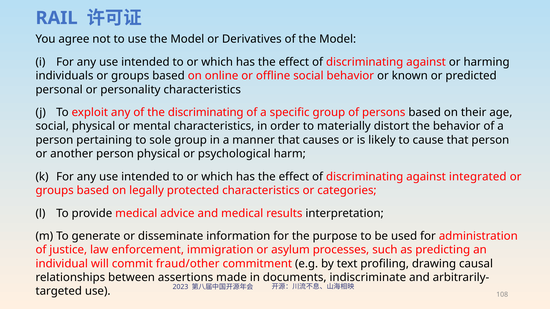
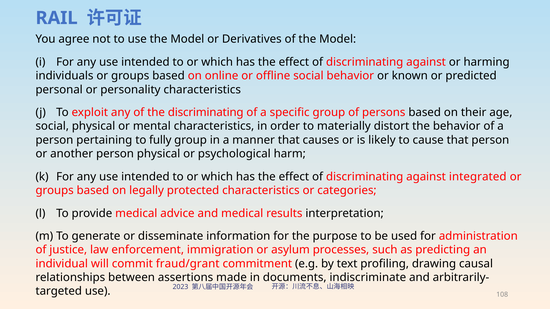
sole: sole -> fully
fraud/other: fraud/other -> fraud/grant
